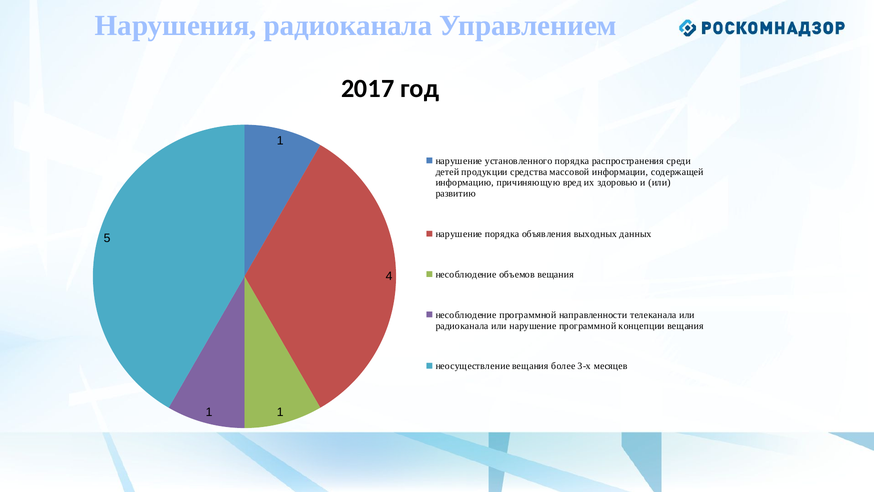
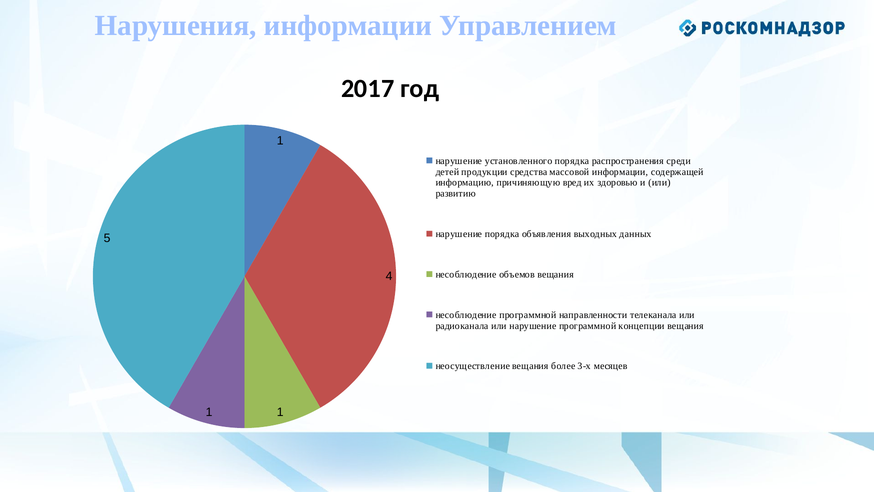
Нарушения радиоканала: радиоканала -> информации
